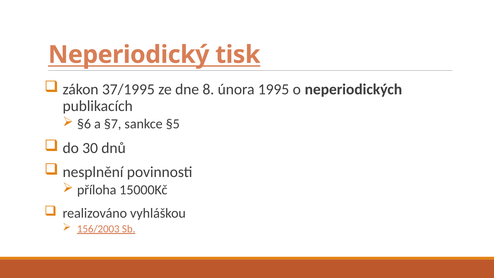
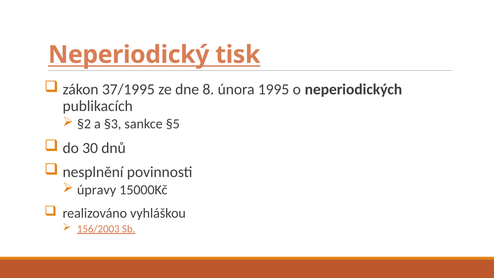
§6: §6 -> §2
§7: §7 -> §3
příloha: příloha -> úpravy
